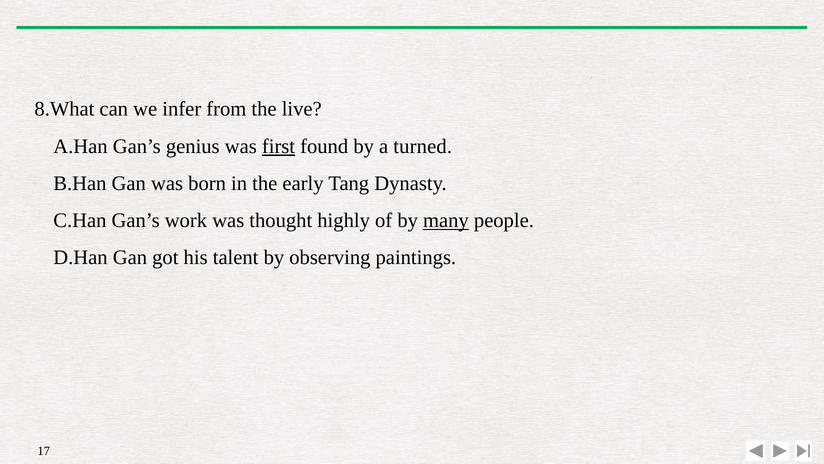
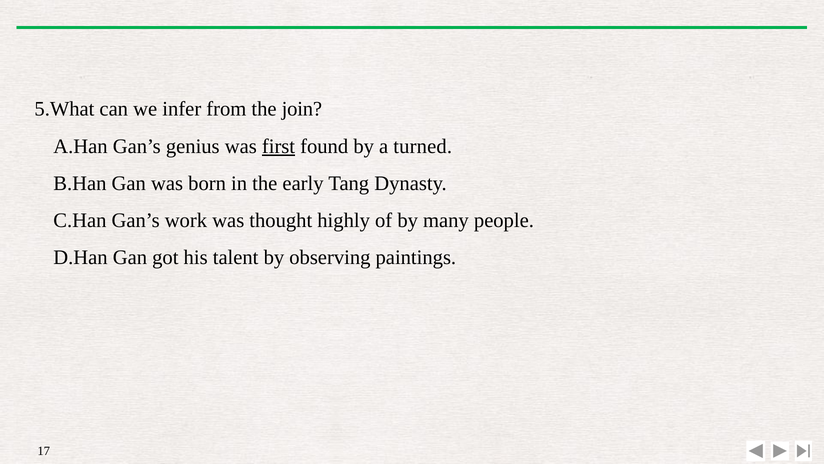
8.What: 8.What -> 5.What
live: live -> join
many underline: present -> none
